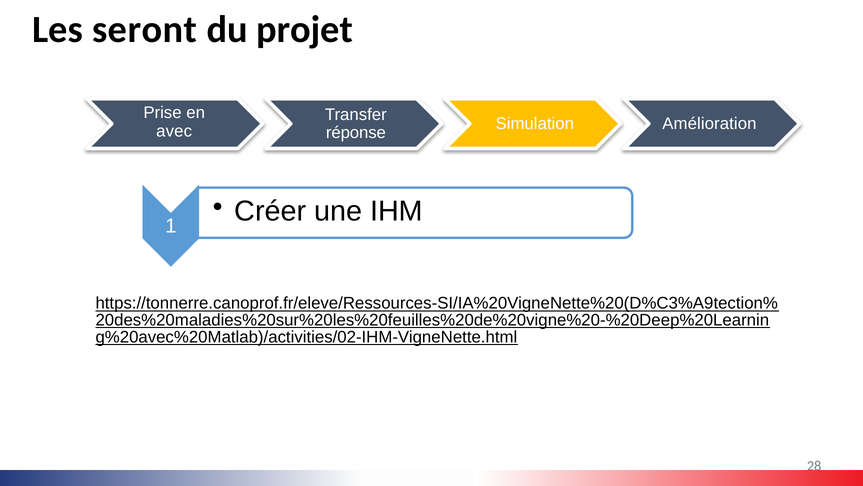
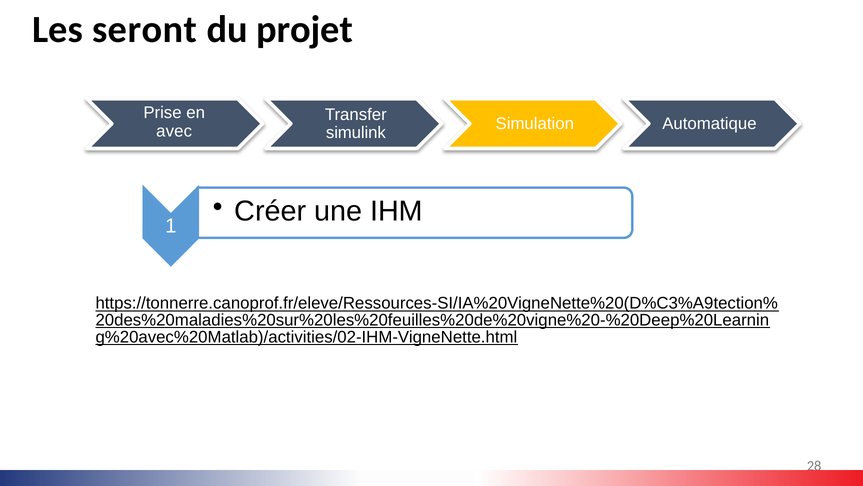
Amélioration: Amélioration -> Automatique
réponse: réponse -> simulink
